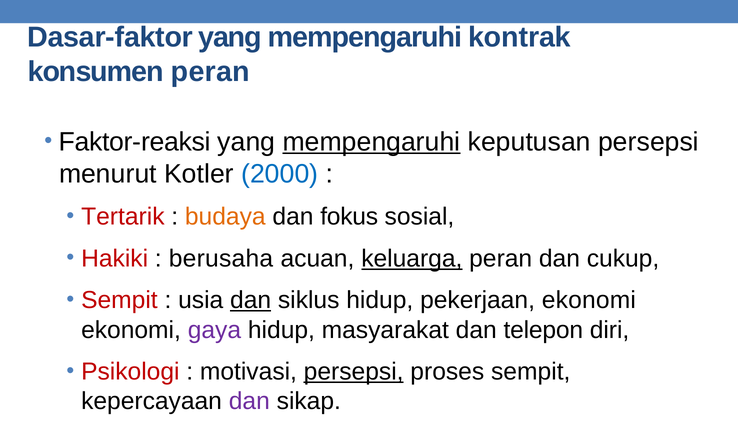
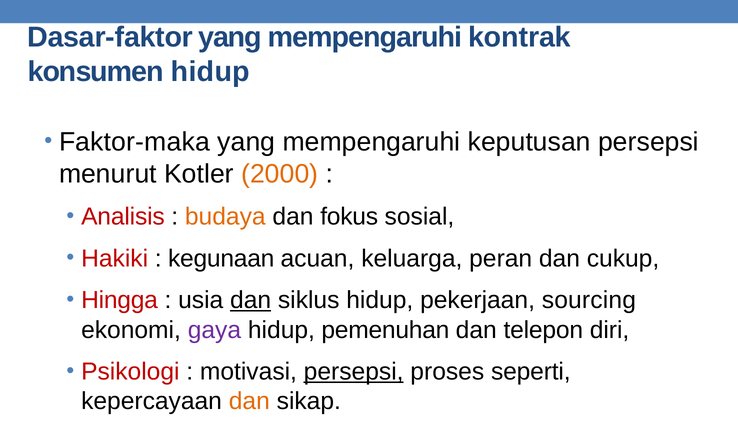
konsumen peran: peran -> hidup
Faktor-reaksi: Faktor-reaksi -> Faktor-maka
mempengaruhi at (372, 142) underline: present -> none
2000 colour: blue -> orange
Tertarik: Tertarik -> Analisis
berusaha: berusaha -> kegunaan
keluarga underline: present -> none
Sempit at (119, 300): Sempit -> Hingga
pekerjaan ekonomi: ekonomi -> sourcing
masyarakat: masyarakat -> pemenuhan
proses sempit: sempit -> seperti
dan at (249, 401) colour: purple -> orange
